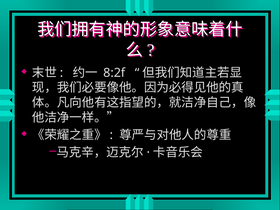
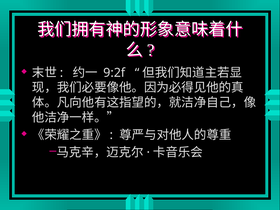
8:2f: 8:2f -> 9:2f
